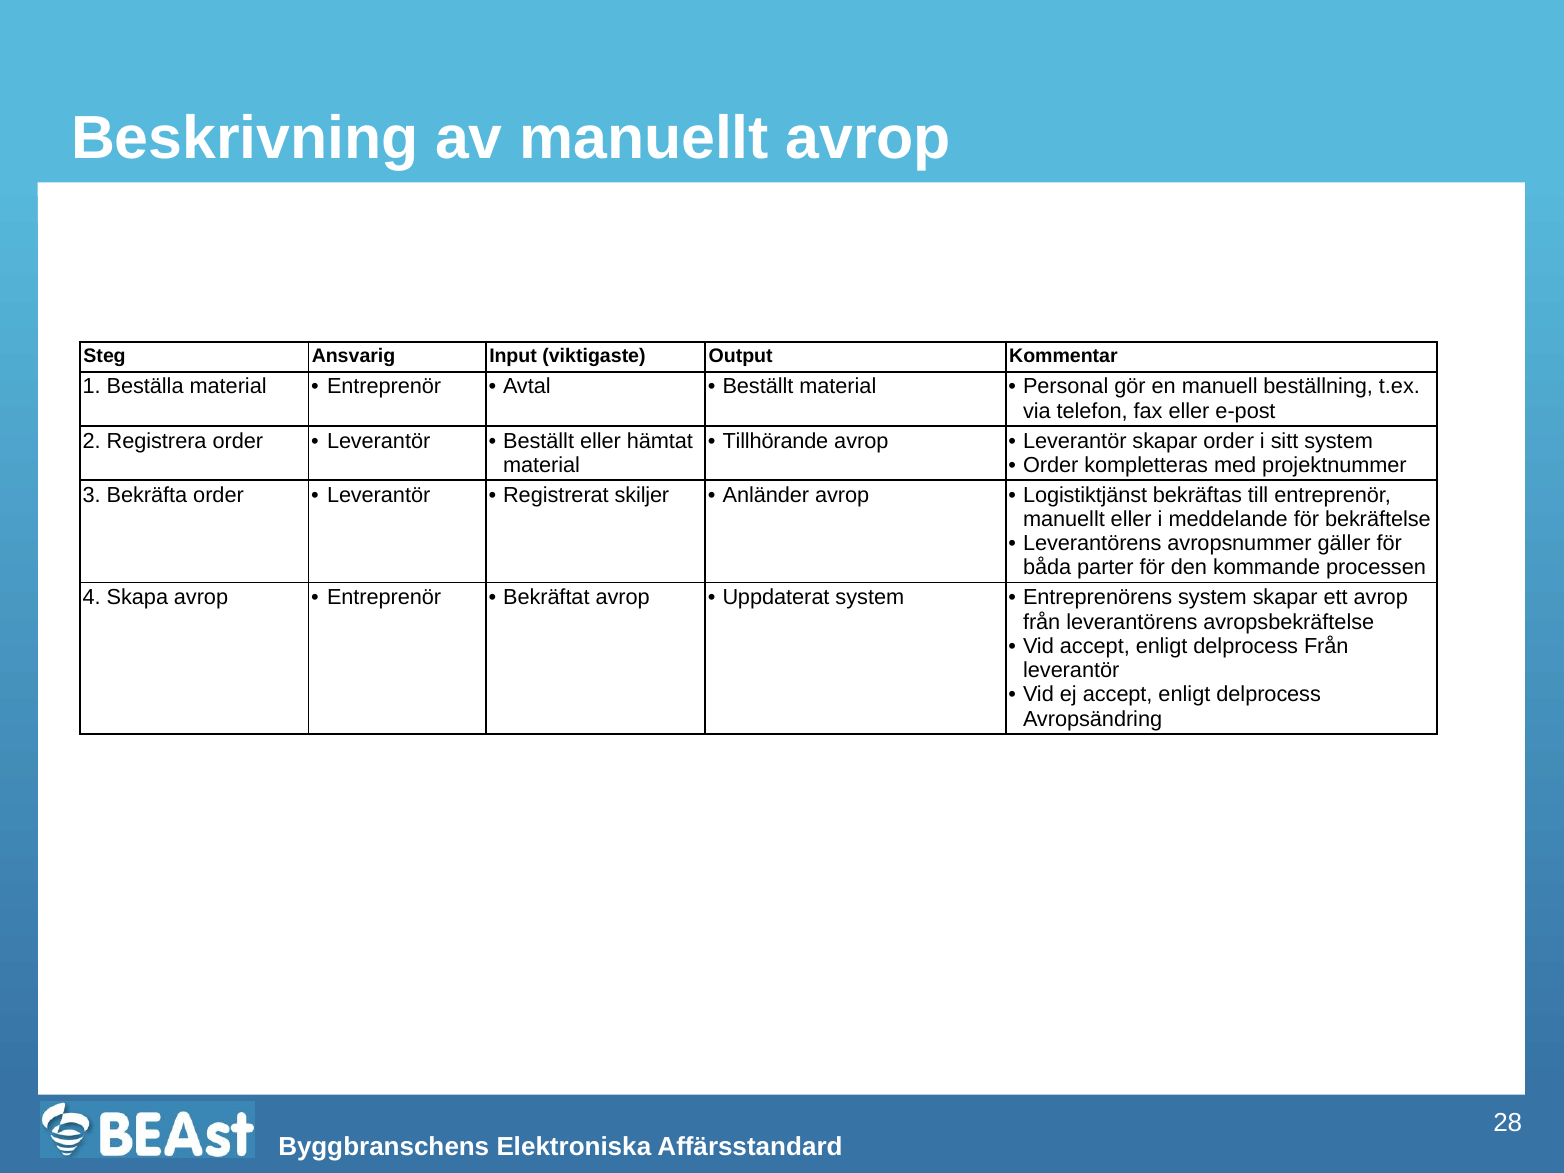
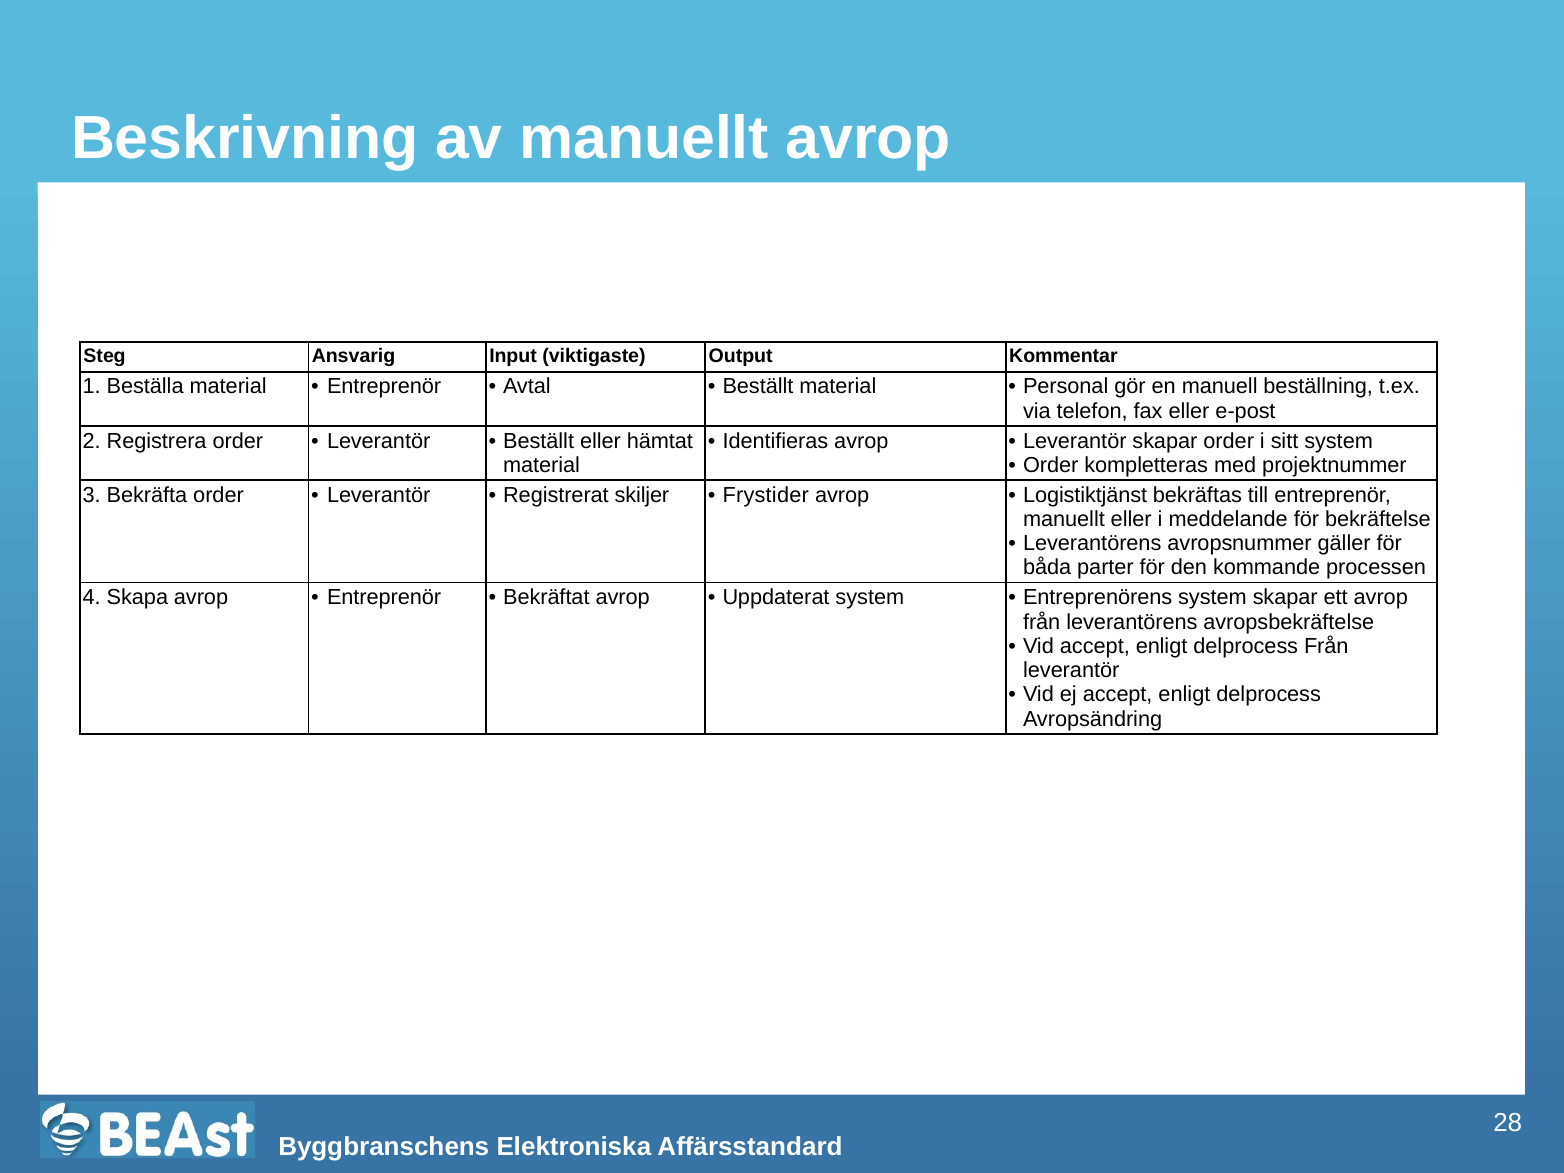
Tillhörande: Tillhörande -> Identifieras
Anländer: Anländer -> Frystider
